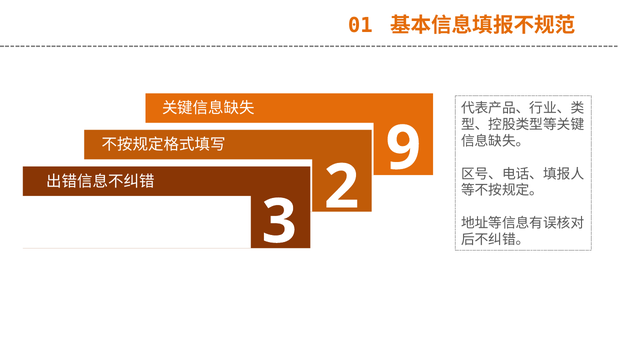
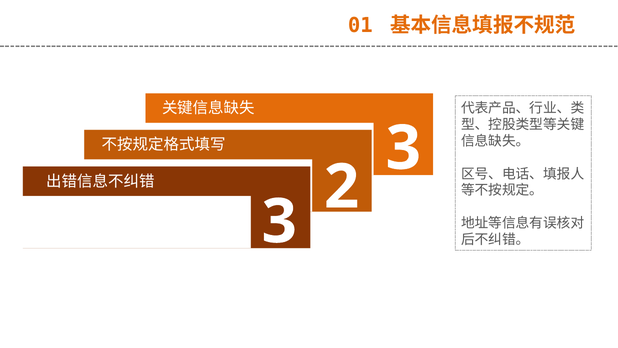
9 at (403, 148): 9 -> 3
